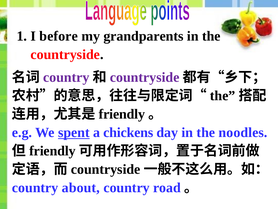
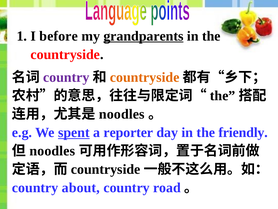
grandparents underline: none -> present
countryside at (145, 77) colour: purple -> orange
friendly at (122, 114): friendly -> noodles
chickens: chickens -> reporter
noodles: noodles -> friendly
friendly at (52, 151): friendly -> noodles
